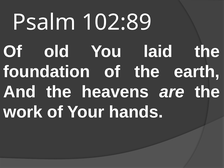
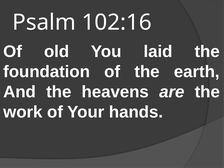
102:89: 102:89 -> 102:16
